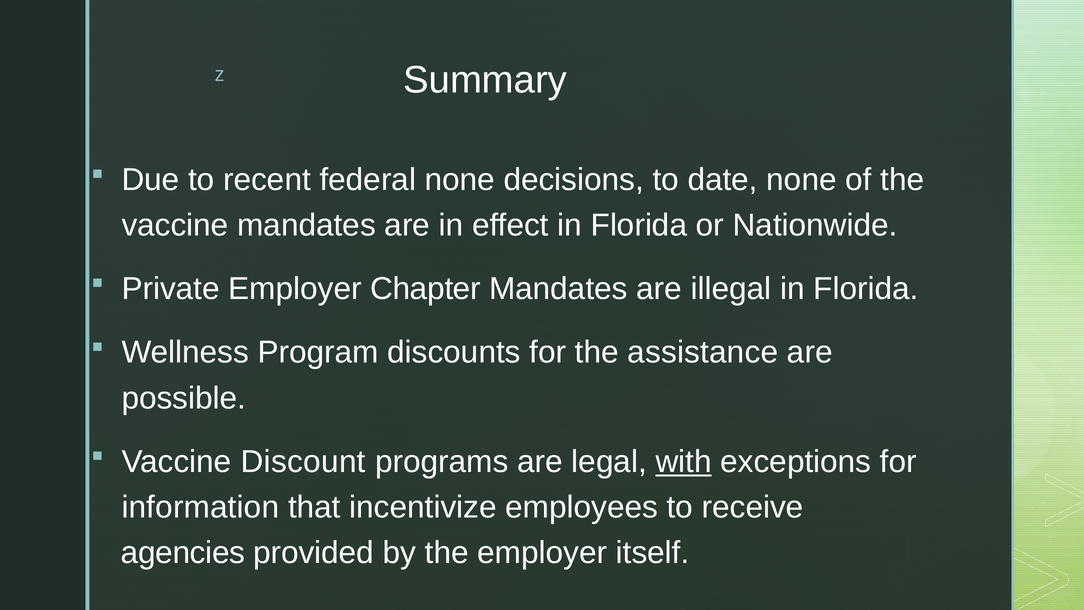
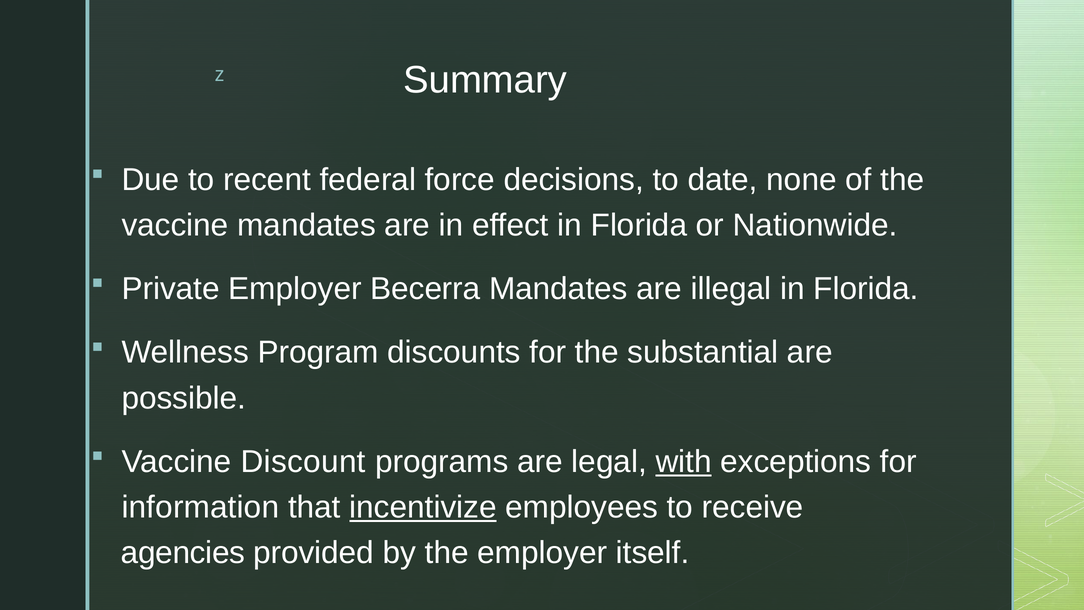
federal none: none -> force
Chapter: Chapter -> Becerra
assistance: assistance -> substantial
incentivize underline: none -> present
